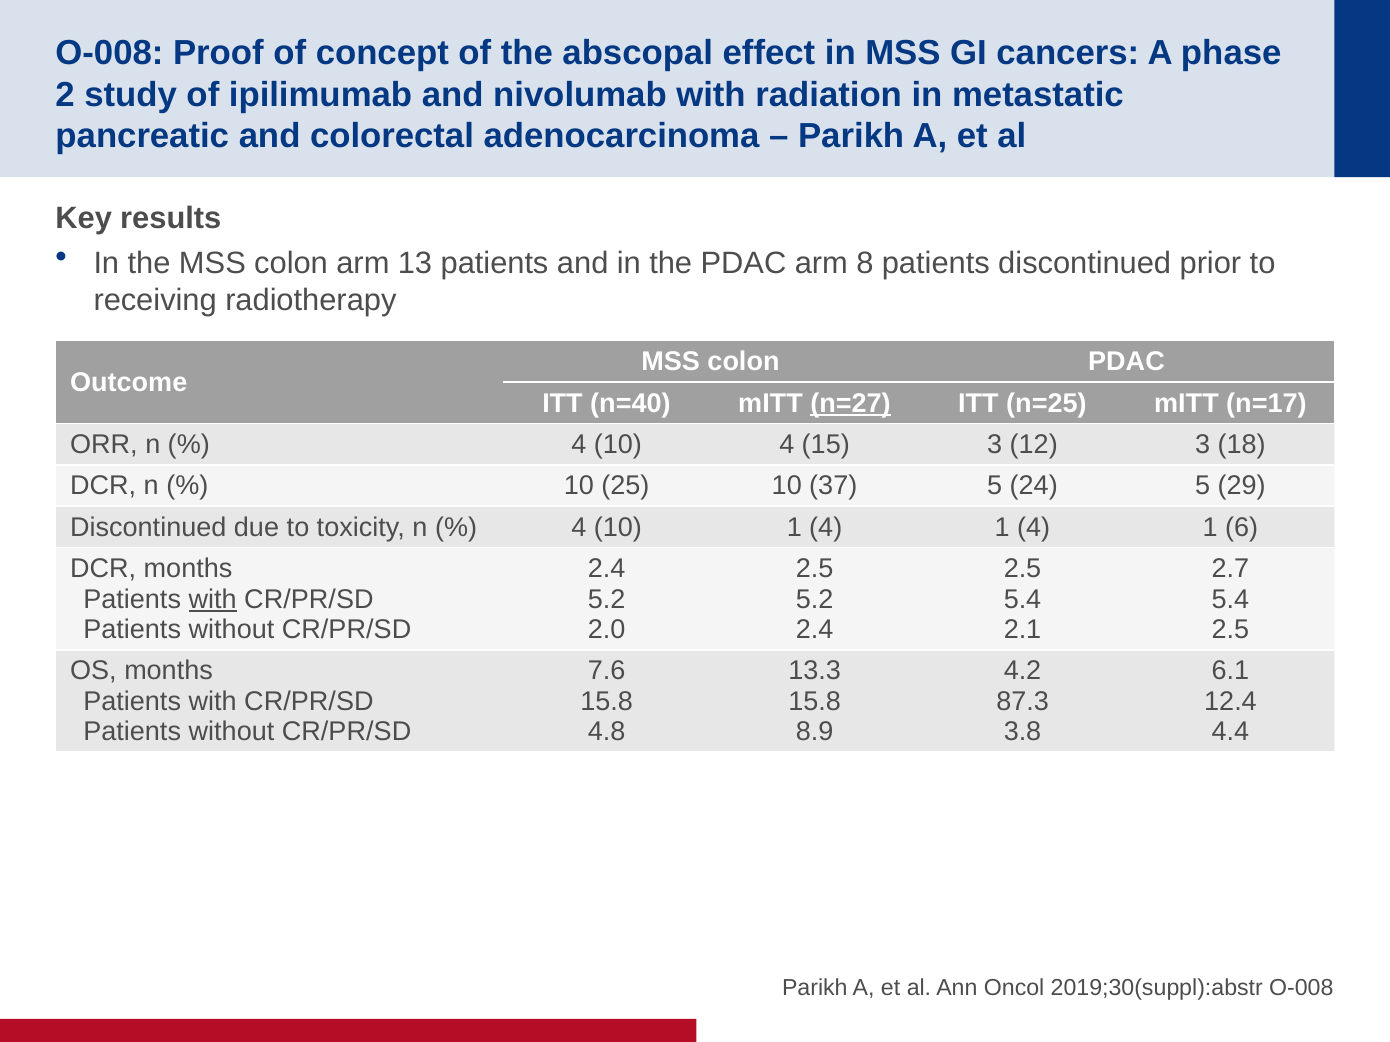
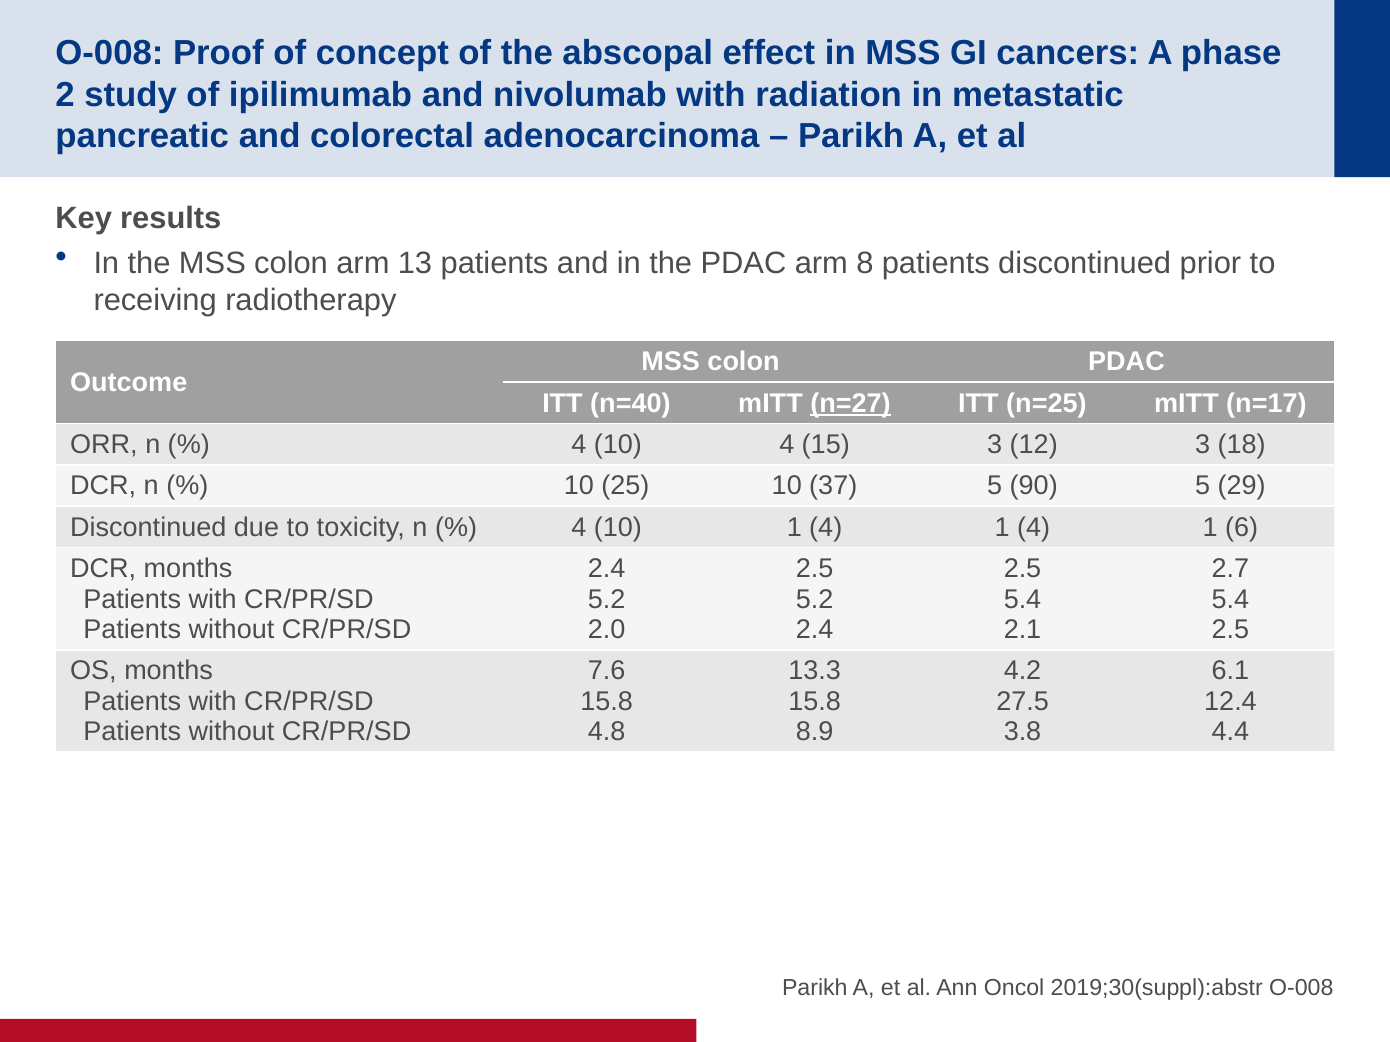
24: 24 -> 90
with at (213, 599) underline: present -> none
87.3: 87.3 -> 27.5
